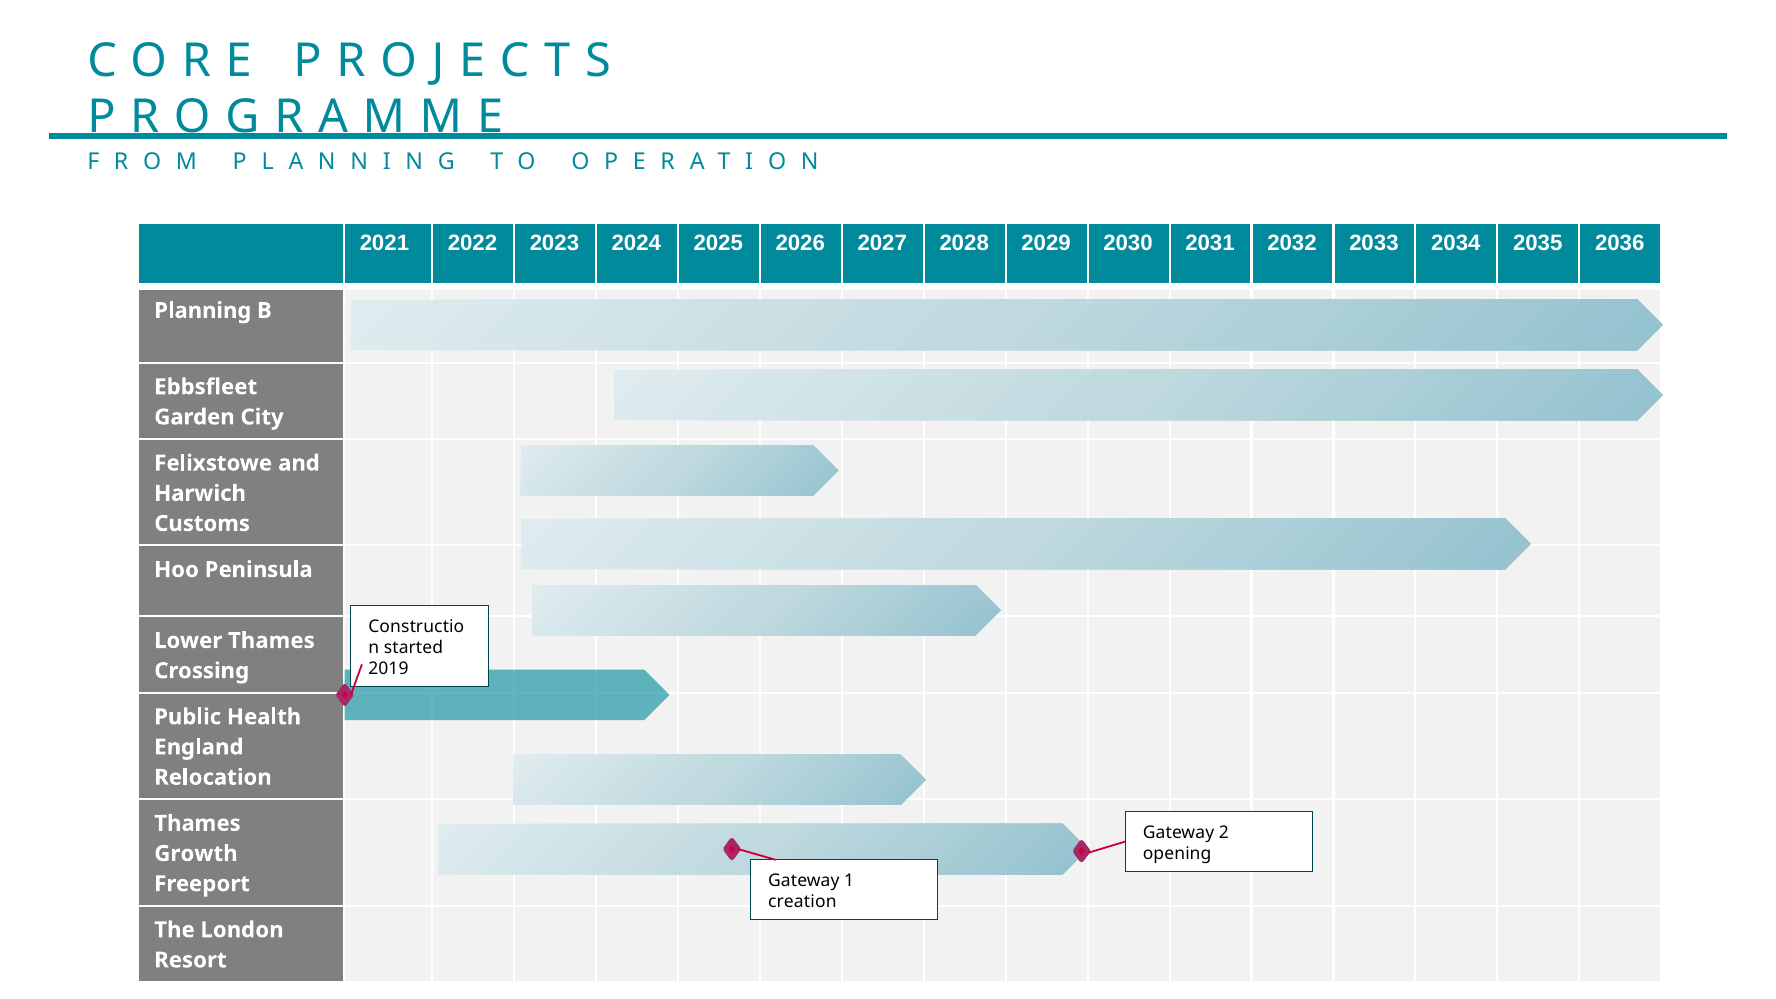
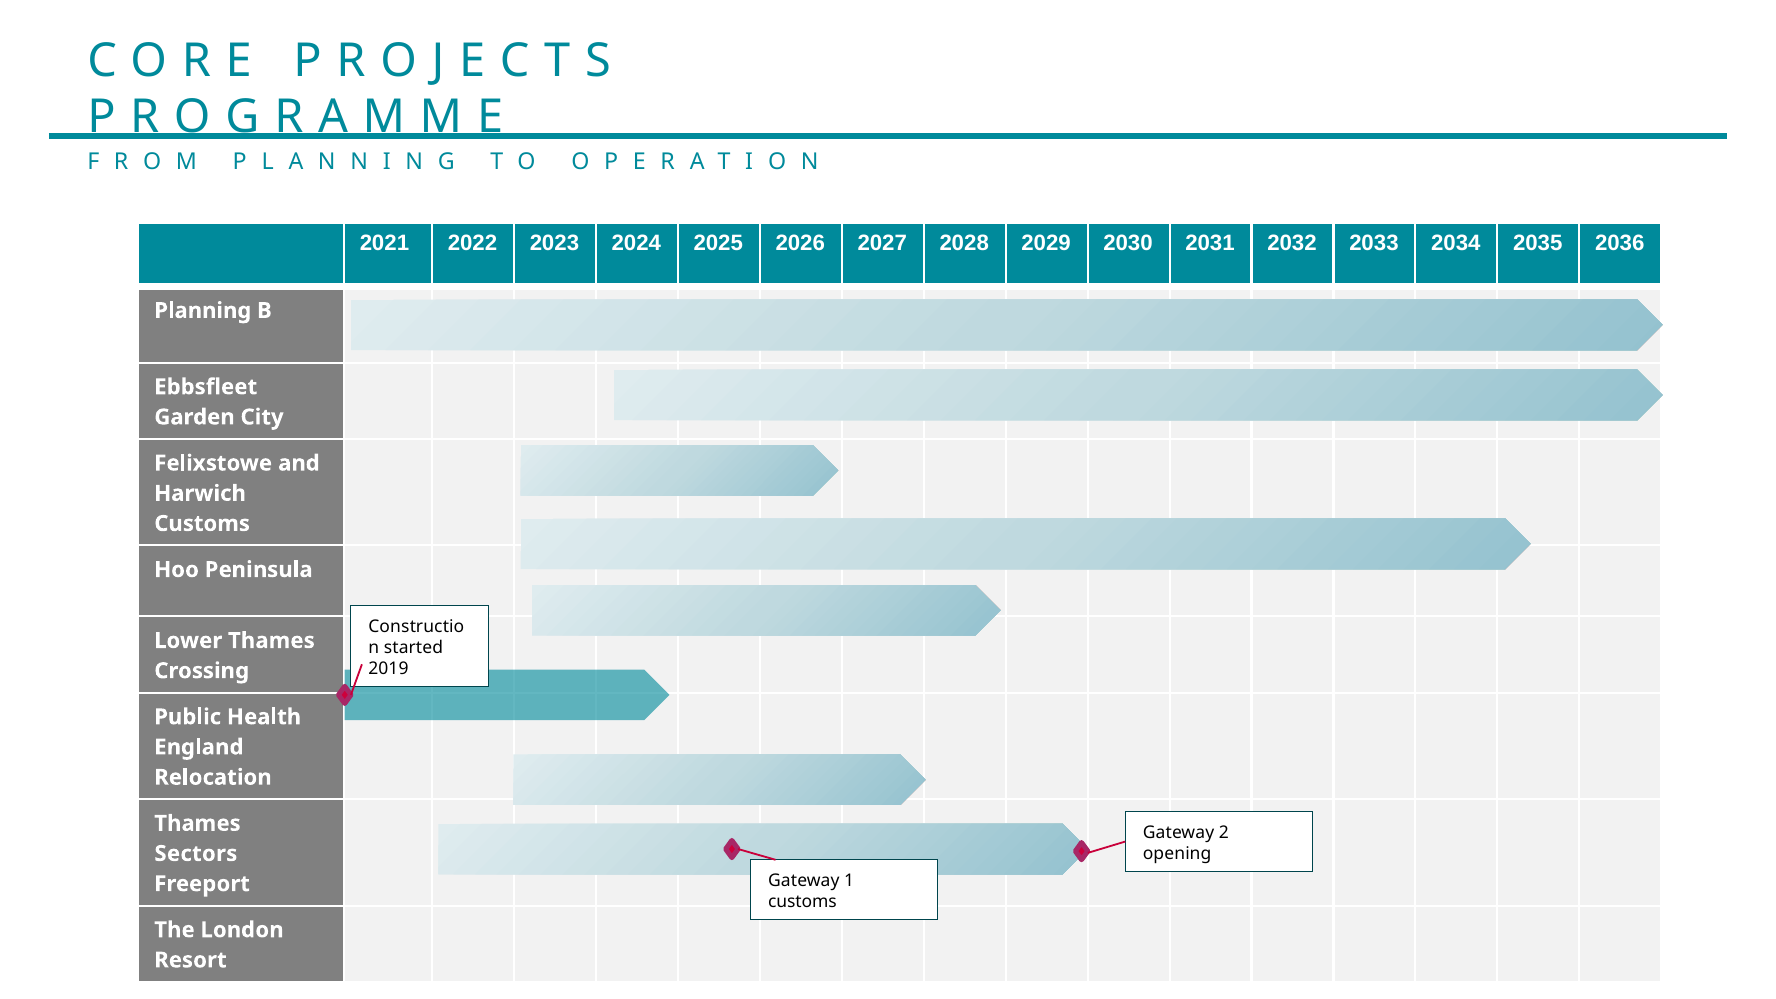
Growth: Growth -> Sectors
creation at (802, 901): creation -> customs
